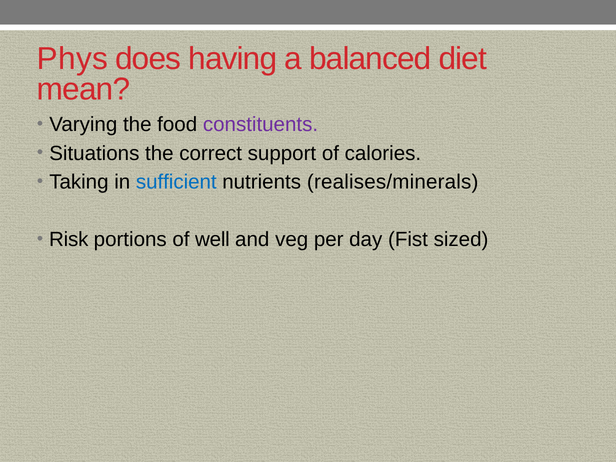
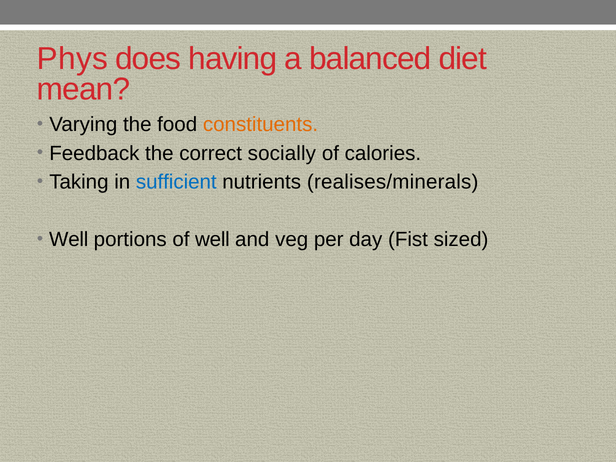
constituents colour: purple -> orange
Situations: Situations -> Feedback
support: support -> socially
Risk at (69, 240): Risk -> Well
